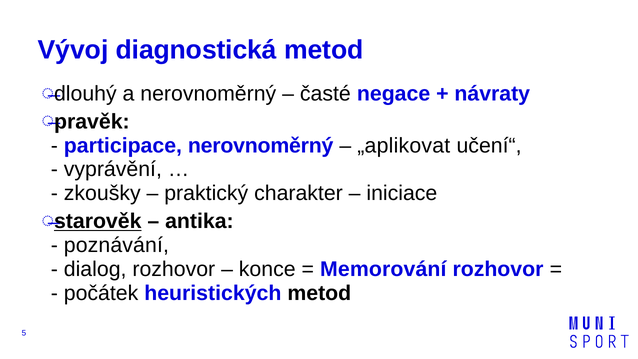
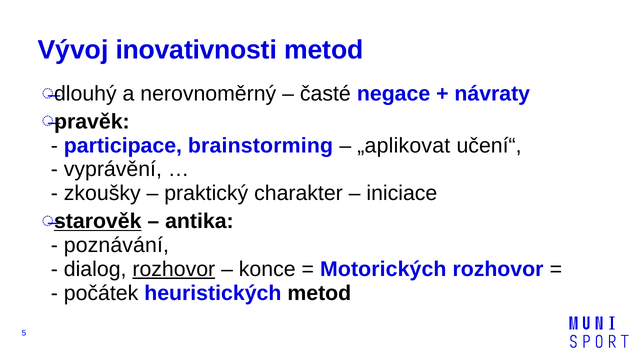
diagnostická: diagnostická -> inovativnosti
participace nerovnoměrný: nerovnoměrný -> brainstorming
rozhovor at (174, 269) underline: none -> present
Memorování: Memorování -> Motorických
